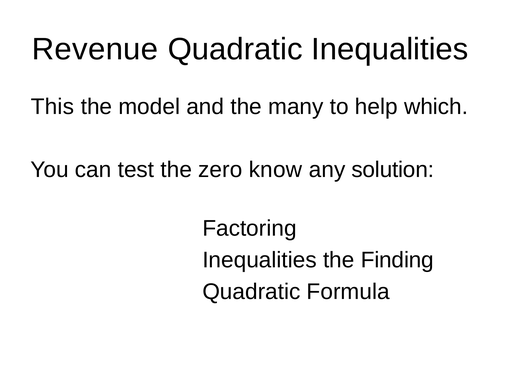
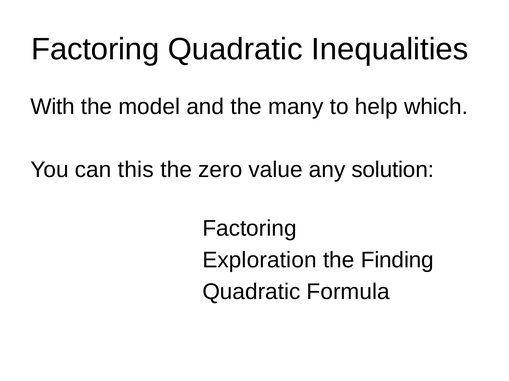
Revenue at (95, 49): Revenue -> Factoring
This: This -> With
test: test -> this
know: know -> value
Inequalities at (260, 261): Inequalities -> Exploration
